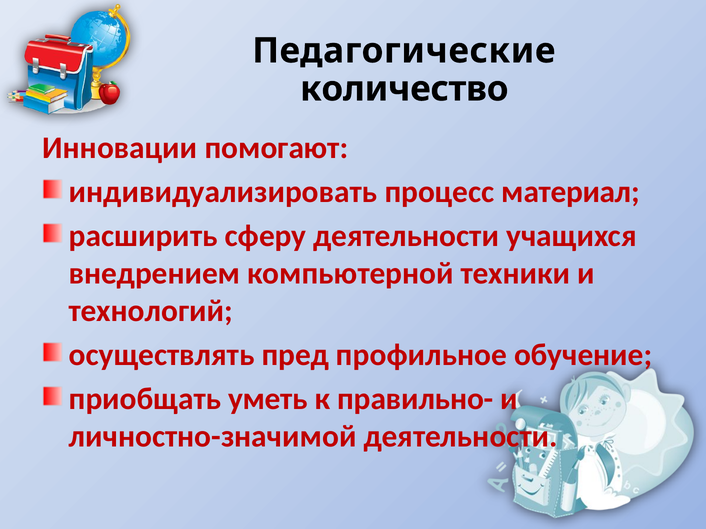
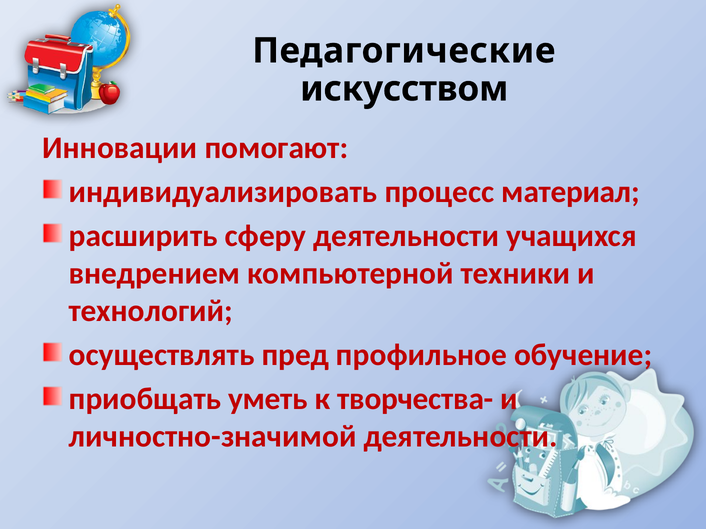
количество: количество -> искусством
правильно-: правильно- -> творчества-
